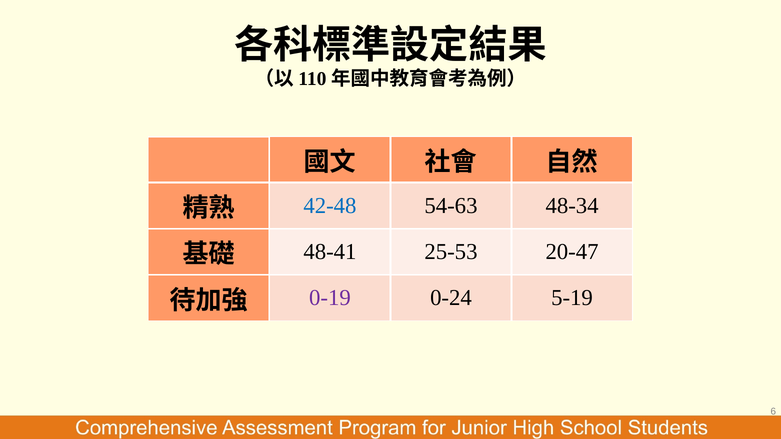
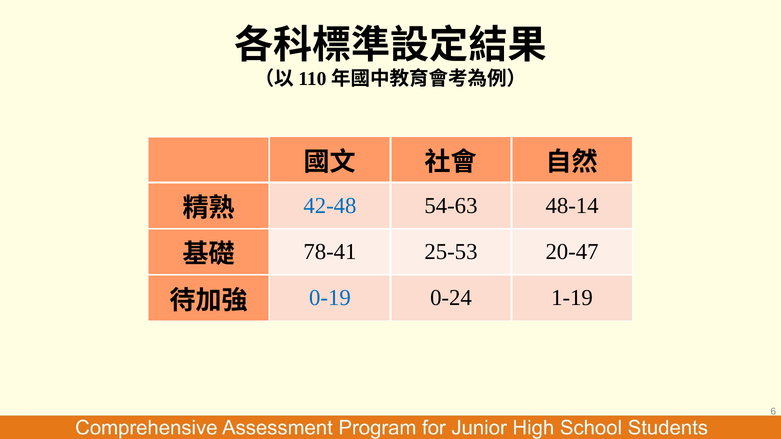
48-34: 48-34 -> 48-14
48-41: 48-41 -> 78-41
0-19 colour: purple -> blue
5-19: 5-19 -> 1-19
